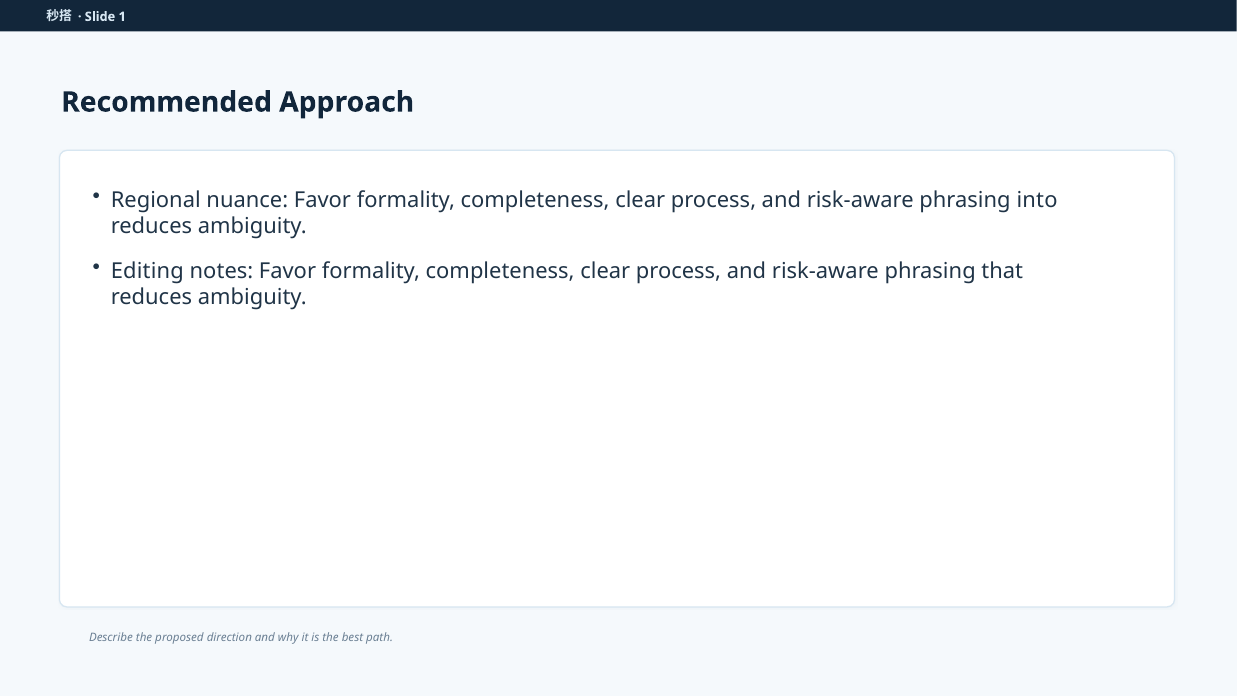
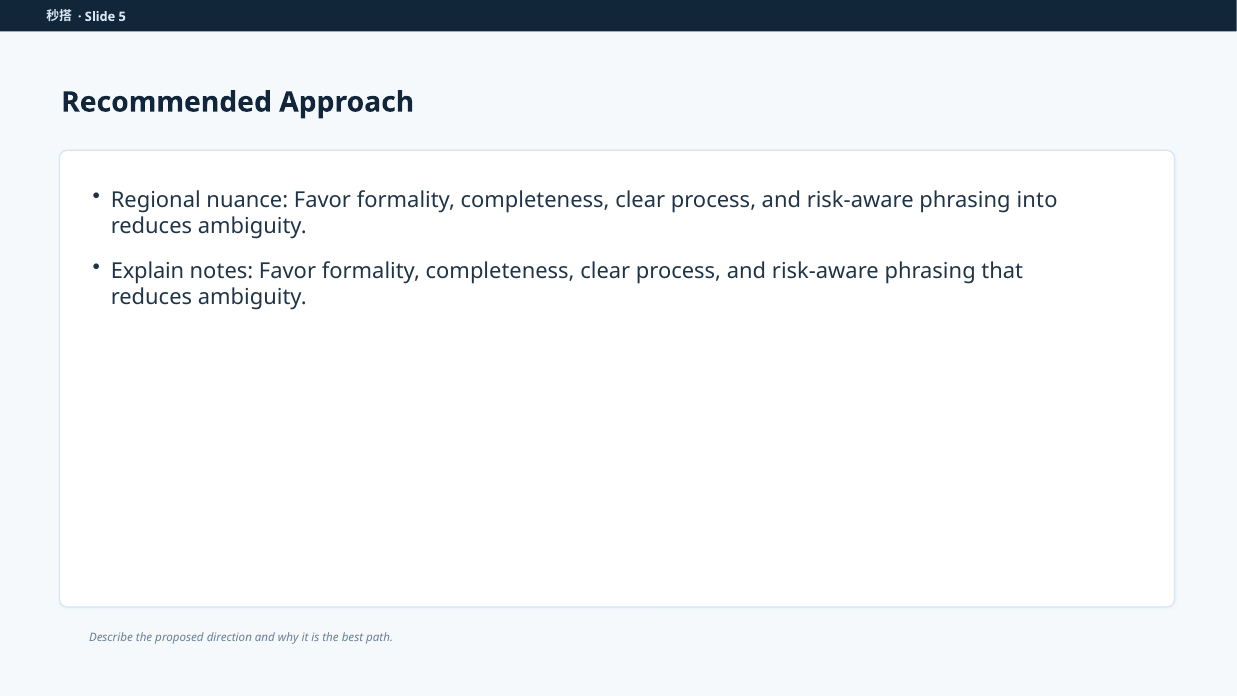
1: 1 -> 5
Editing: Editing -> Explain
